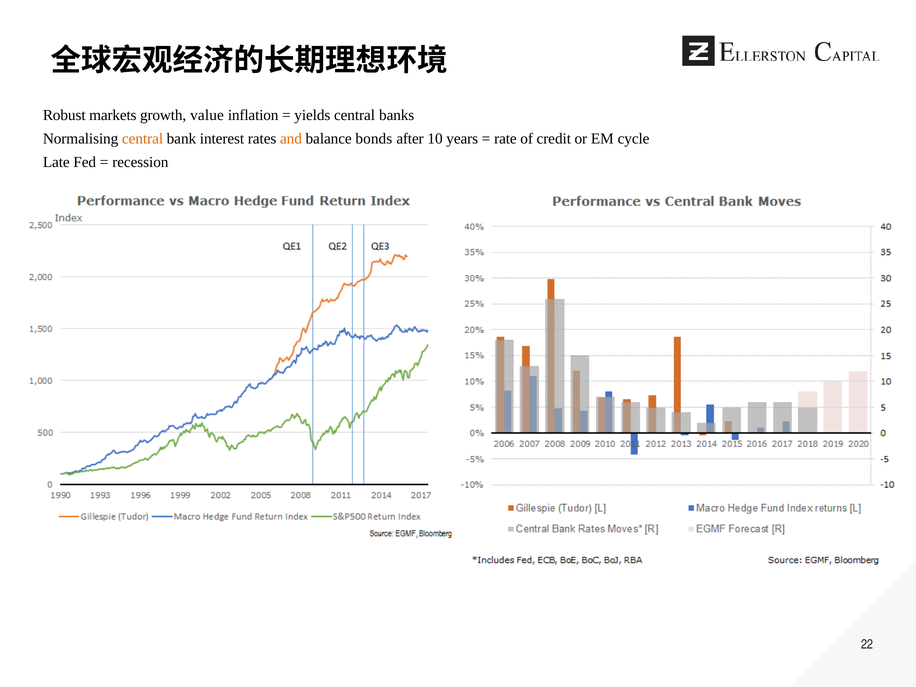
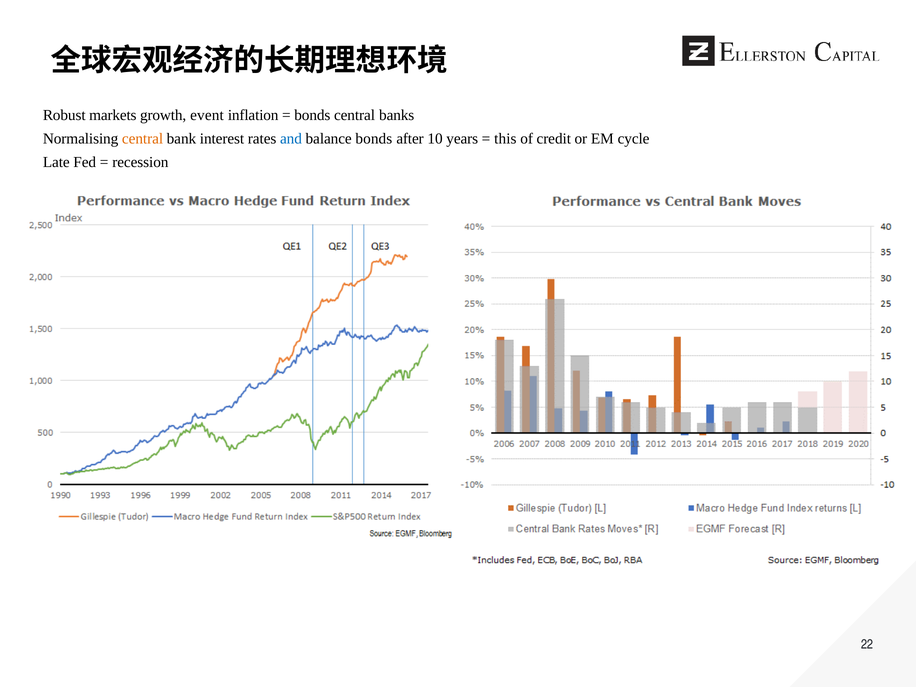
value: value -> event
yields at (312, 115): yields -> bonds
and colour: orange -> blue
rate: rate -> this
